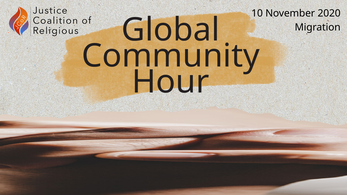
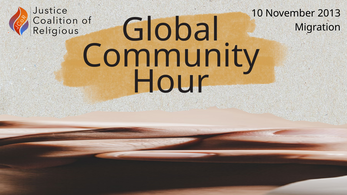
2020: 2020 -> 2013
